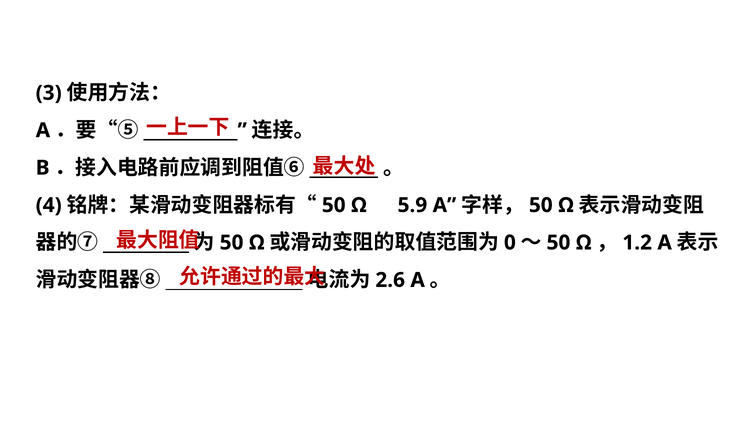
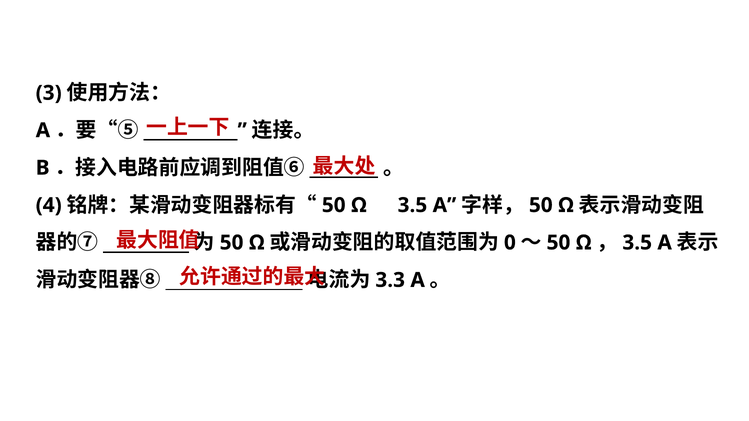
Ω 5.9: 5.9 -> 3.5
1.2 at (637, 243): 1.2 -> 3.5
2.6: 2.6 -> 3.3
